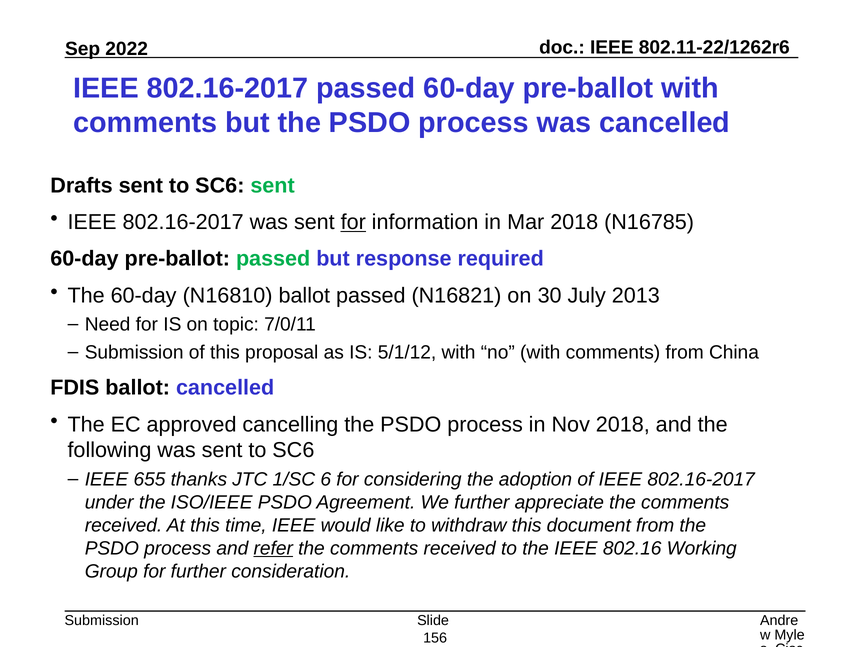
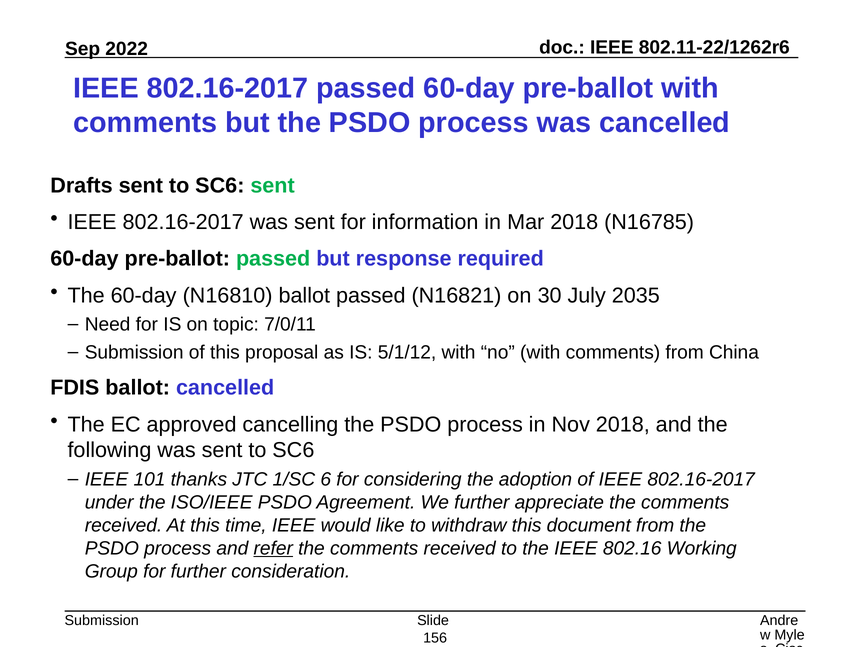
for at (353, 222) underline: present -> none
2013: 2013 -> 2035
655: 655 -> 101
